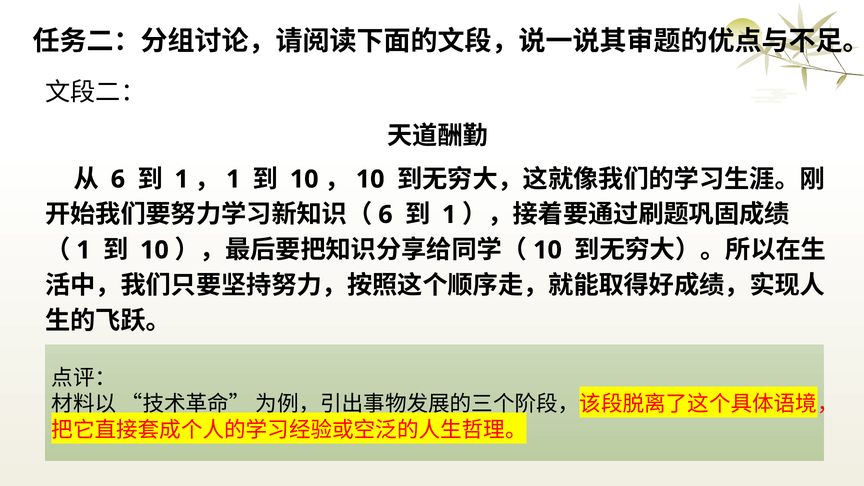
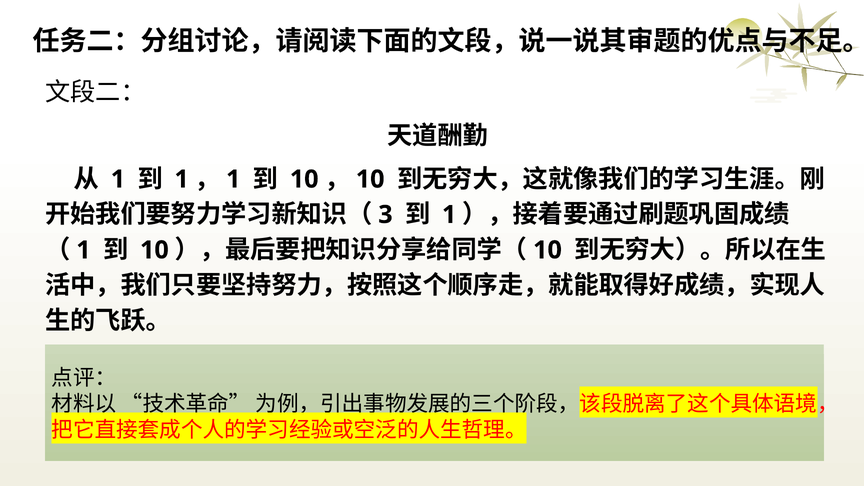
6 at (118, 179): 6 -> 1
6 at (385, 215): 6 -> 3
